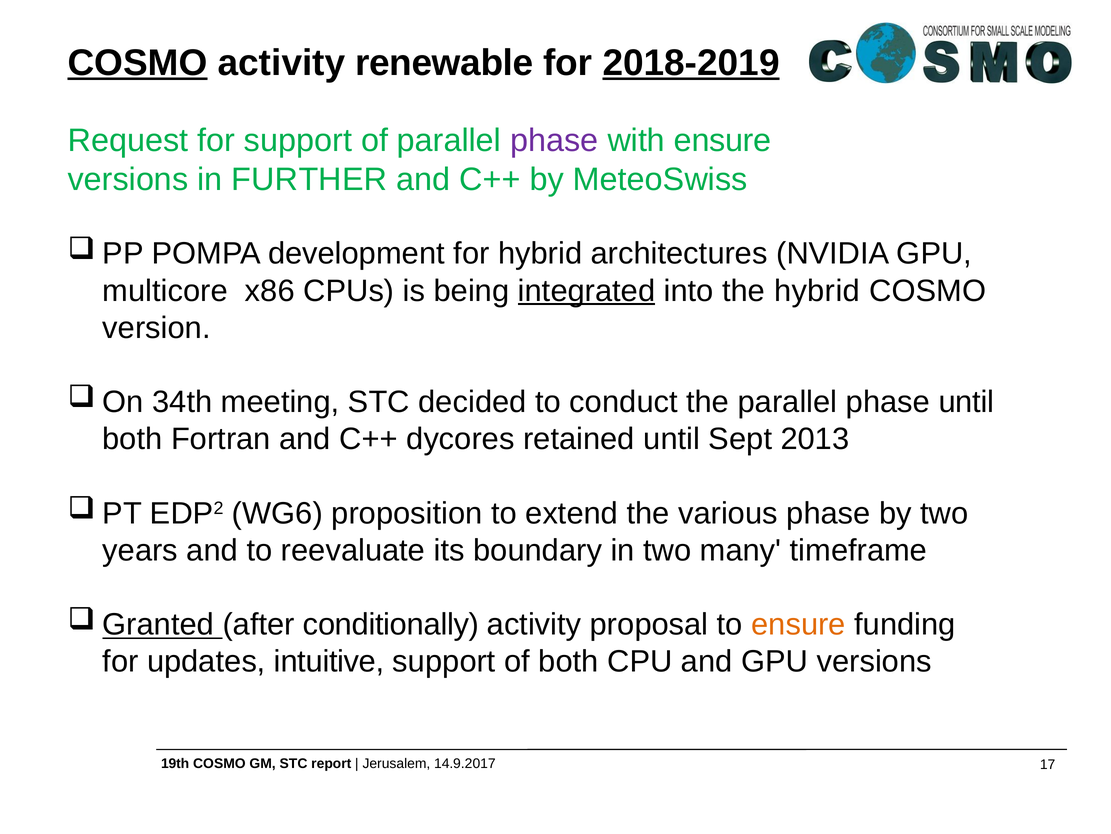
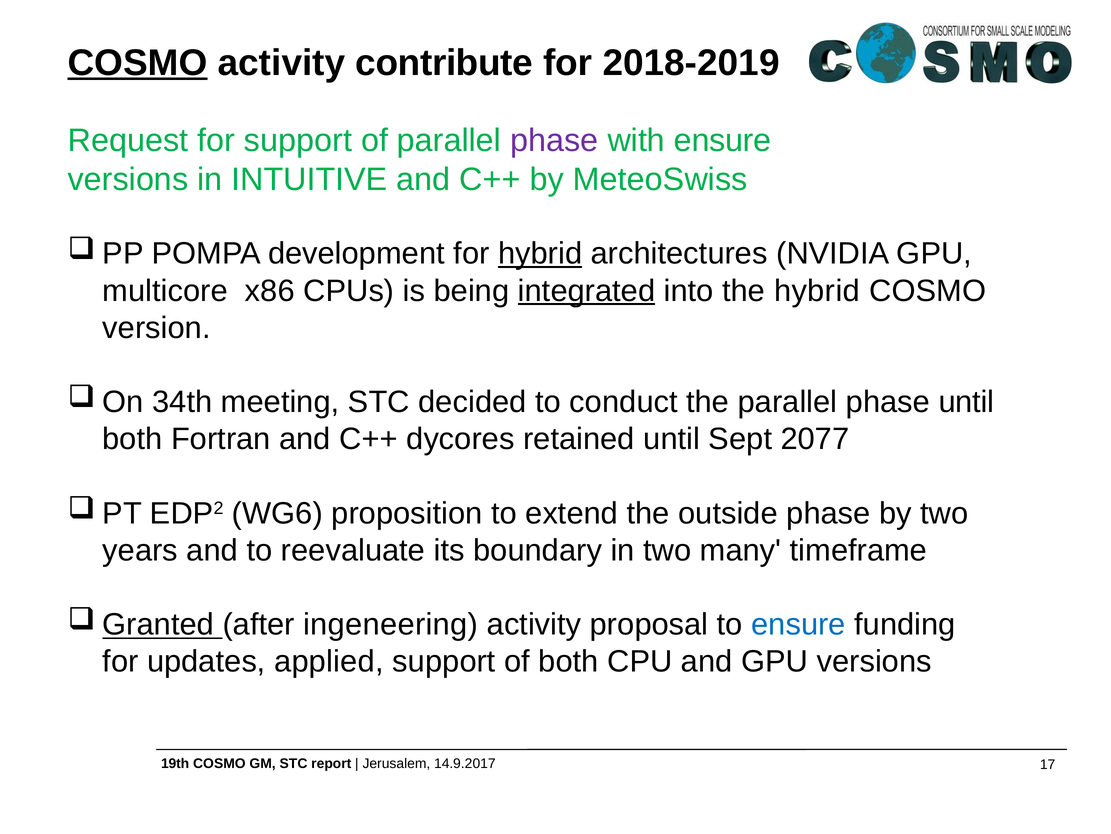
renewable: renewable -> contribute
2018-2019 underline: present -> none
FURTHER: FURTHER -> INTUITIVE
hybrid at (540, 254) underline: none -> present
2013: 2013 -> 2077
various: various -> outside
conditionally: conditionally -> ingeneering
ensure at (798, 624) colour: orange -> blue
intuitive: intuitive -> applied
